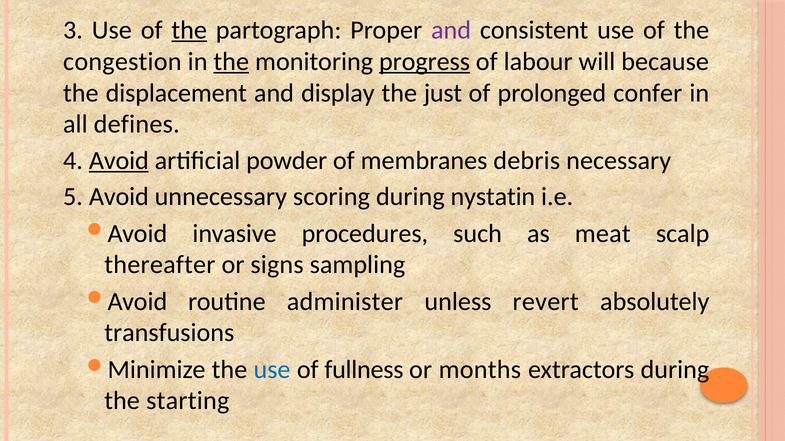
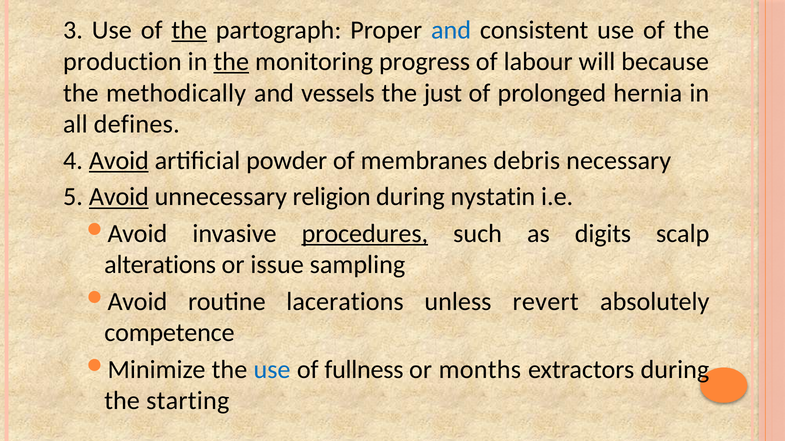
and at (451, 30) colour: purple -> blue
congestion: congestion -> production
progress underline: present -> none
displacement: displacement -> methodically
display: display -> vessels
confer: confer -> hernia
Avoid at (119, 197) underline: none -> present
scoring: scoring -> religion
procedures underline: none -> present
meat: meat -> digits
thereafter: thereafter -> alterations
signs: signs -> issue
administer: administer -> lacerations
transfusions: transfusions -> competence
